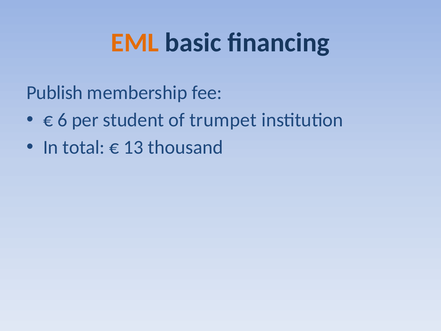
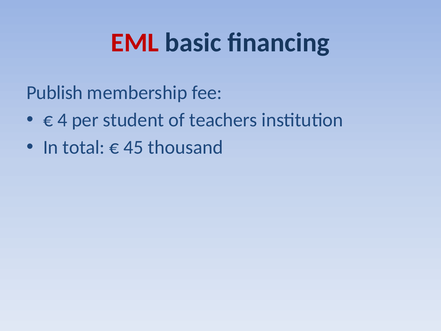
EML colour: orange -> red
6: 6 -> 4
trumpet: trumpet -> teachers
13: 13 -> 45
